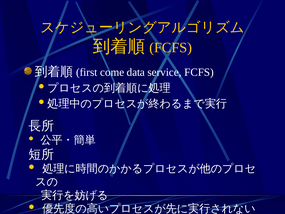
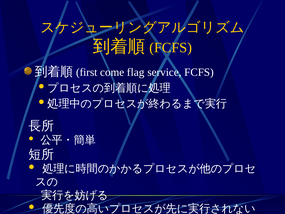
data: data -> flag
